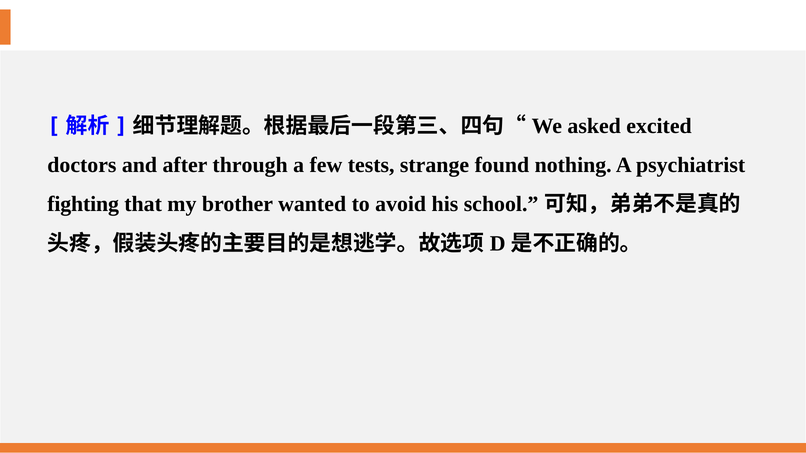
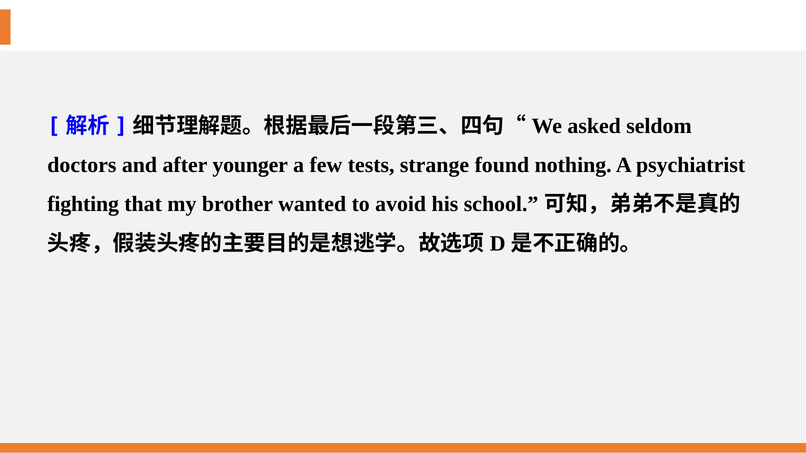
excited: excited -> seldom
through: through -> younger
